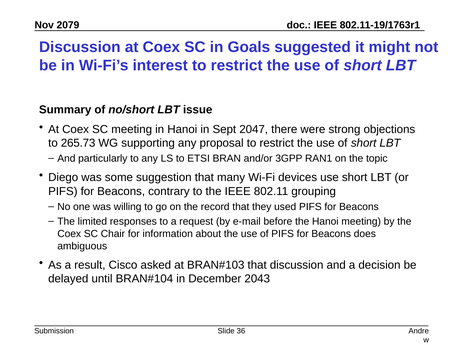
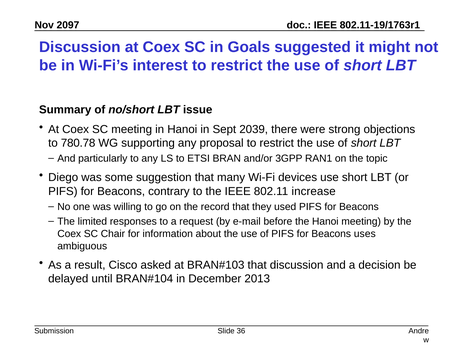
2079: 2079 -> 2097
2047: 2047 -> 2039
265.73: 265.73 -> 780.78
grouping: grouping -> increase
does: does -> uses
2043: 2043 -> 2013
